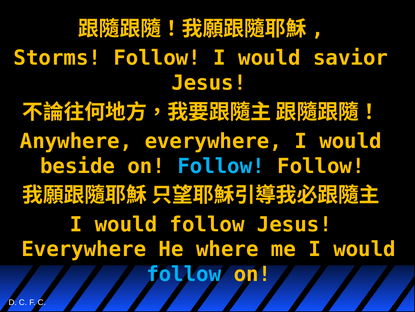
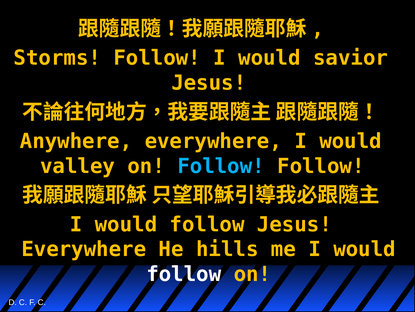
beside: beside -> valley
where: where -> hills
follow at (184, 274) colour: light blue -> white
